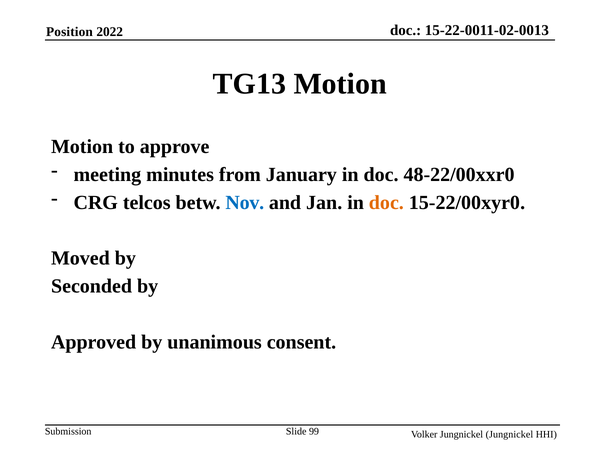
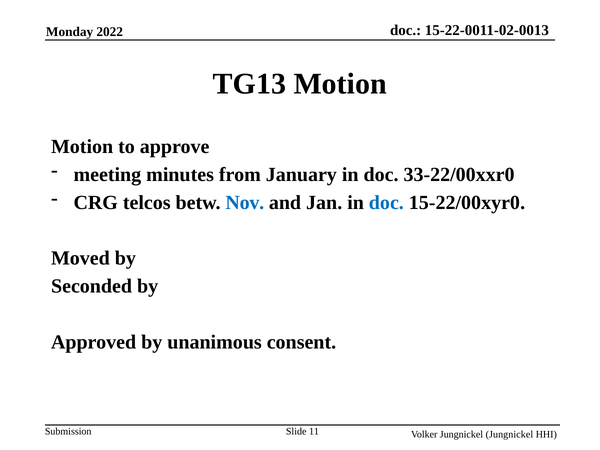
Position: Position -> Monday
48-22/00xxr0: 48-22/00xxr0 -> 33-22/00xxr0
doc at (386, 202) colour: orange -> blue
99: 99 -> 11
